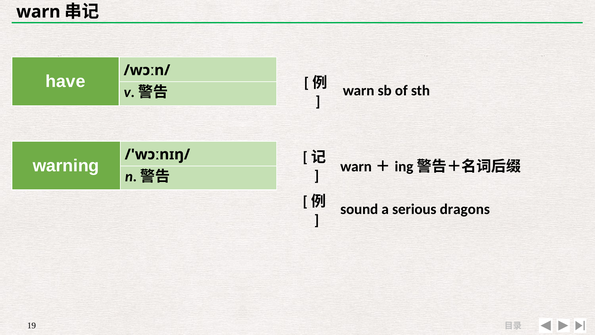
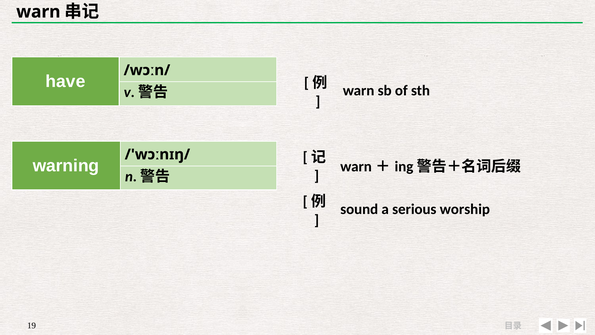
dragons: dragons -> worship
